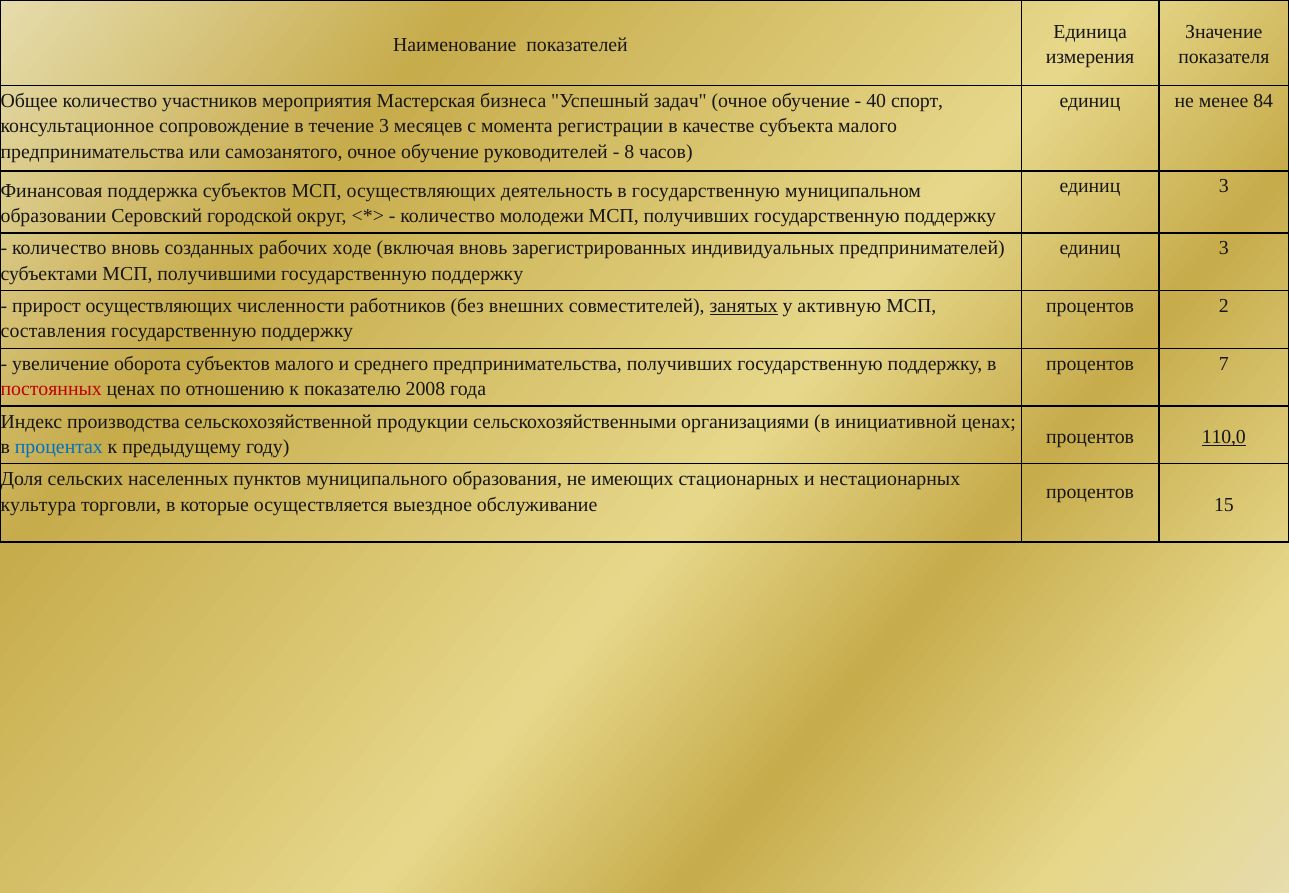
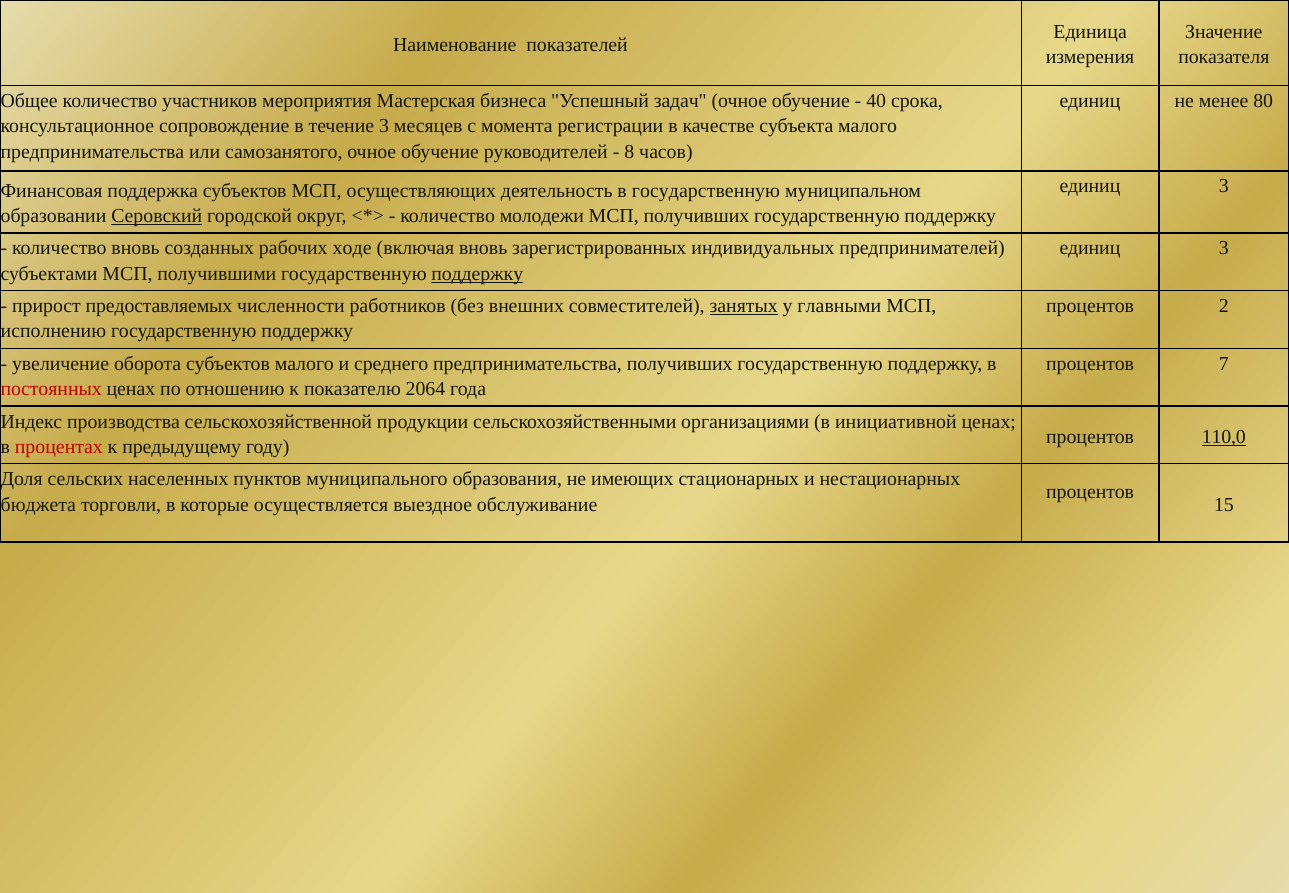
спорт: спорт -> срока
84: 84 -> 80
Серовский underline: none -> present
поддержку at (477, 273) underline: none -> present
прирост осуществляющих: осуществляющих -> предоставляемых
активную: активную -> главными
составления: составления -> исполнению
2008: 2008 -> 2064
процентах colour: blue -> red
культура: культура -> бюджета
